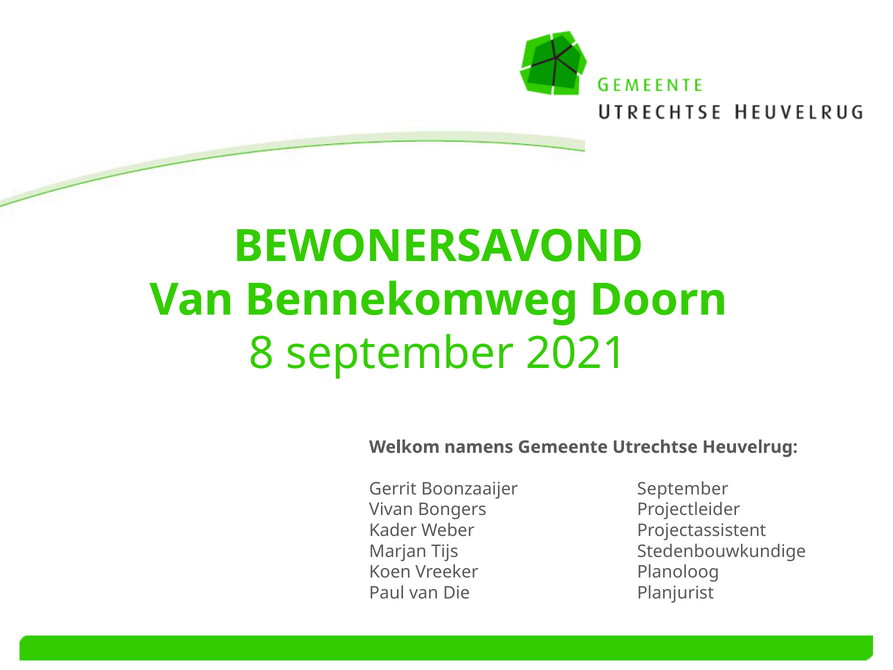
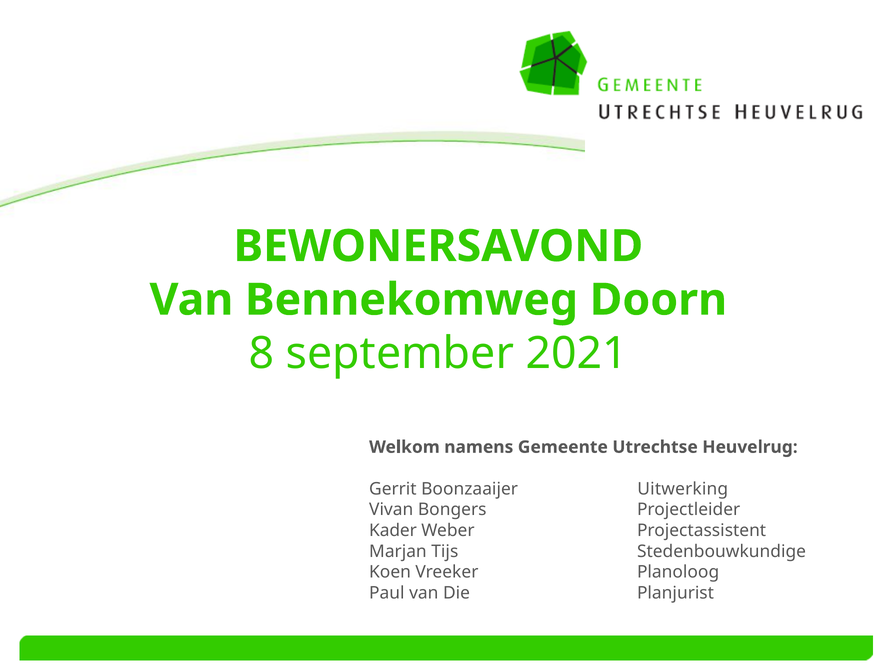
Boonzaaijer September: September -> Uitwerking
